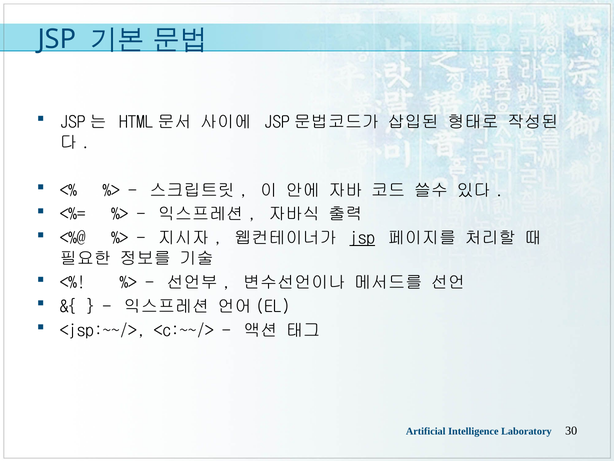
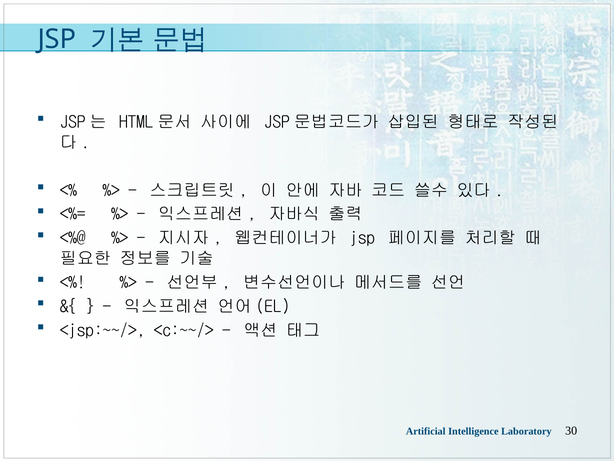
jsp at (362, 238) underline: present -> none
